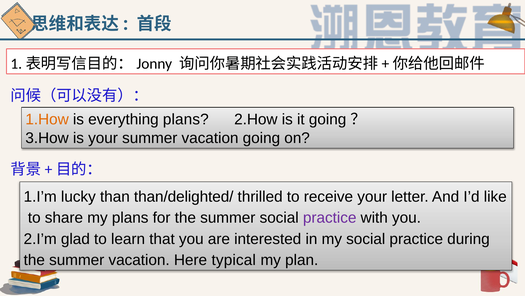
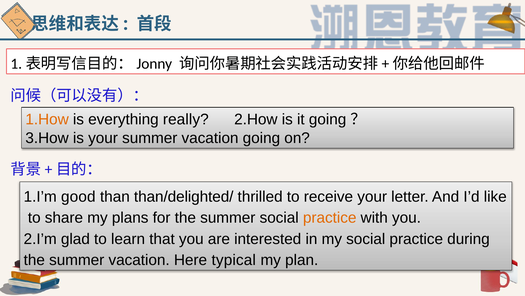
everything plans: plans -> really
lucky: lucky -> good
practice at (330, 217) colour: purple -> orange
